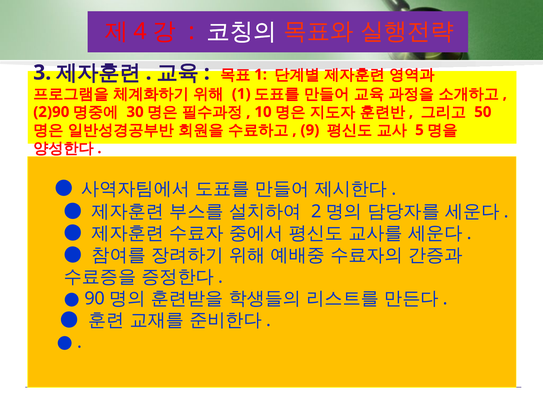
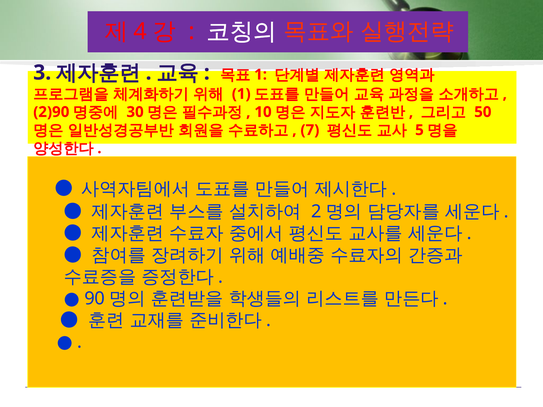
9: 9 -> 7
